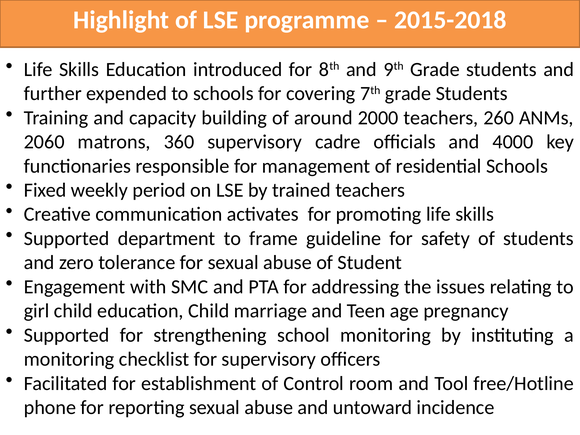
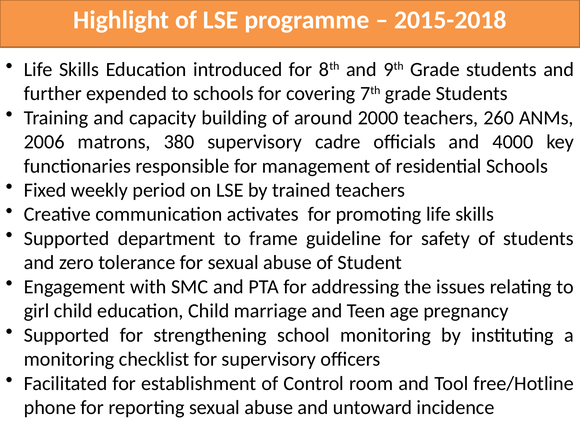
2060: 2060 -> 2006
360: 360 -> 380
